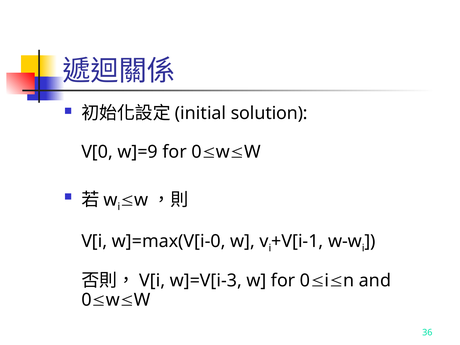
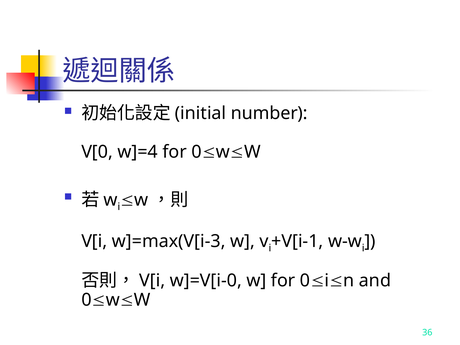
solution: solution -> number
w]=9: w]=9 -> w]=4
w]=max(V[i-0: w]=max(V[i-0 -> w]=max(V[i-3
w]=V[i-3: w]=V[i-3 -> w]=V[i-0
